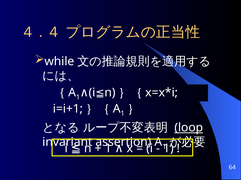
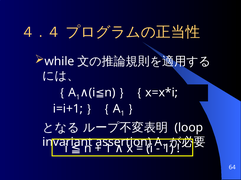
loop underline: present -> none
